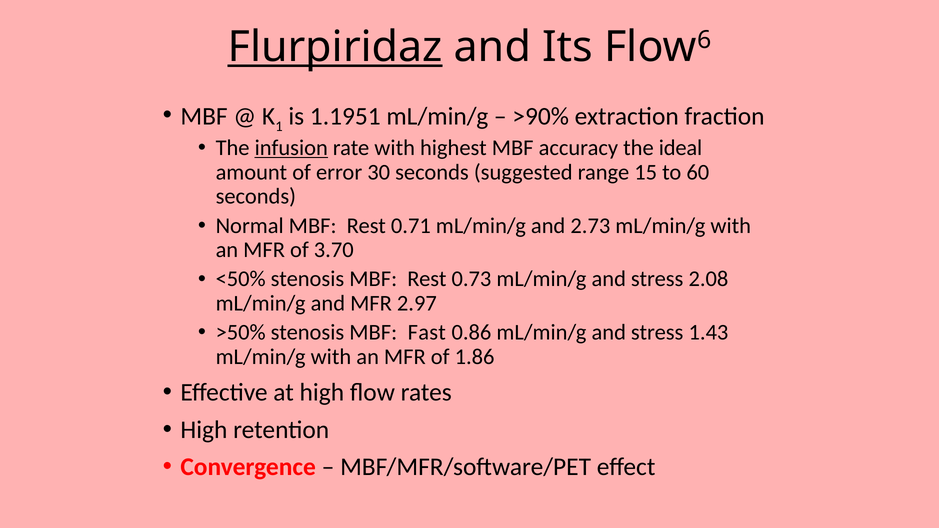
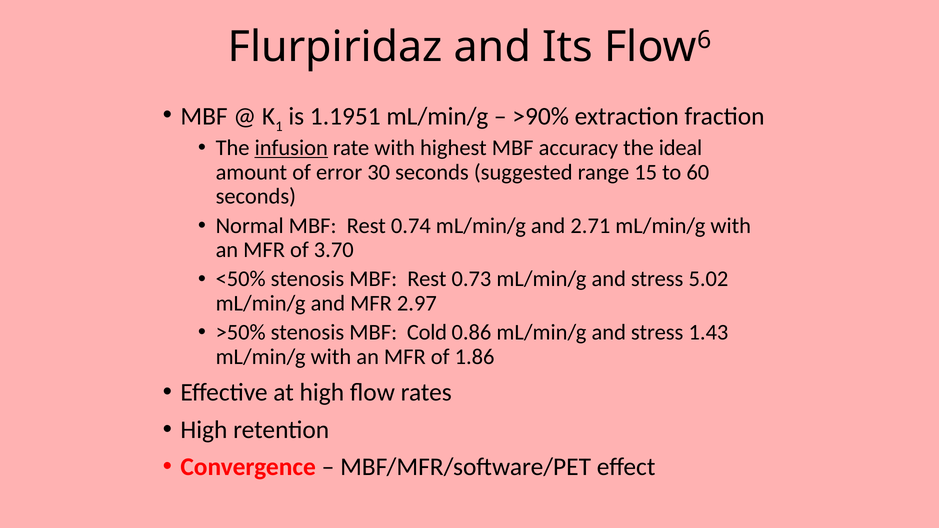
Flurpiridaz underline: present -> none
0.71: 0.71 -> 0.74
2.73: 2.73 -> 2.71
2.08: 2.08 -> 5.02
Fast: Fast -> Cold
